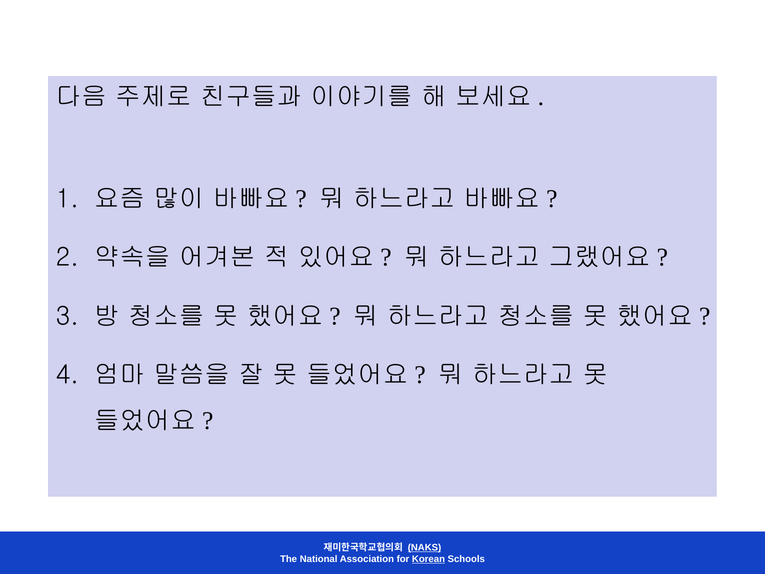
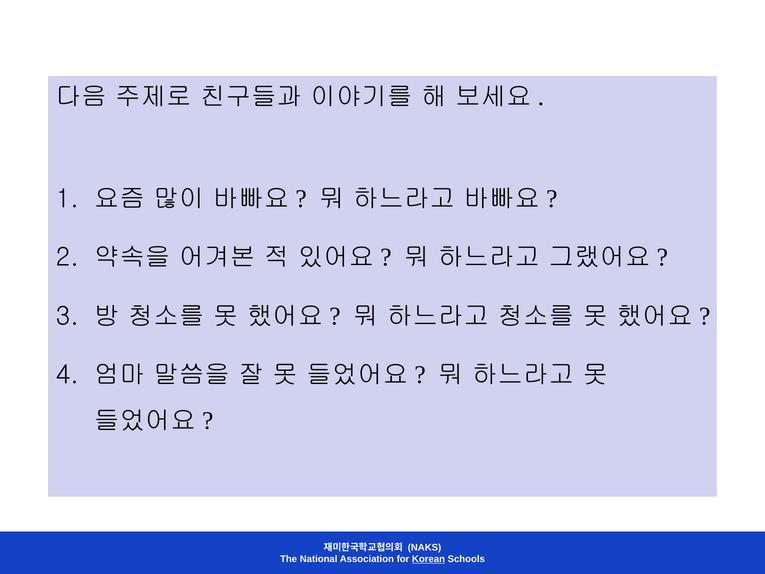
NAKS underline: present -> none
